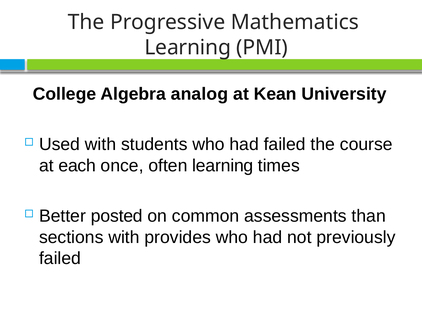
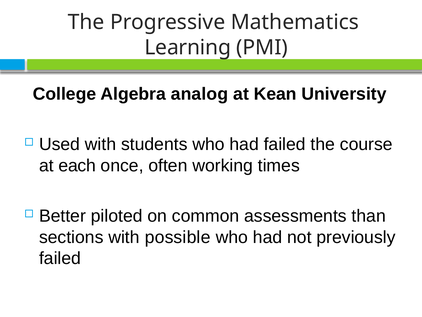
often learning: learning -> working
posted: posted -> piloted
provides: provides -> possible
